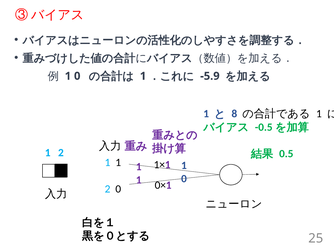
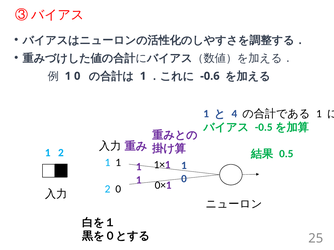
-5.9: -5.9 -> -0.6
8: 8 -> 4
